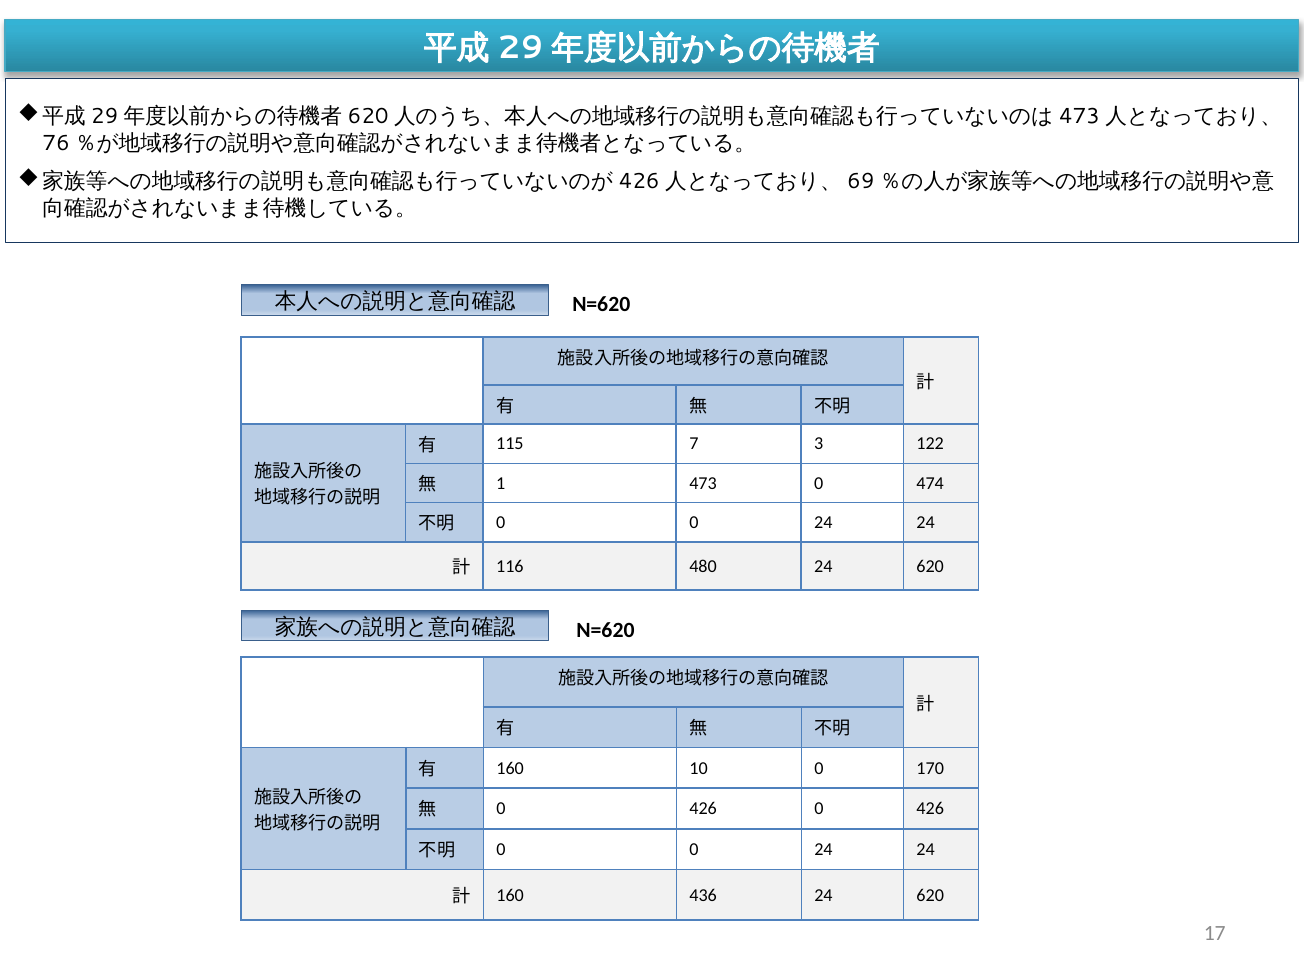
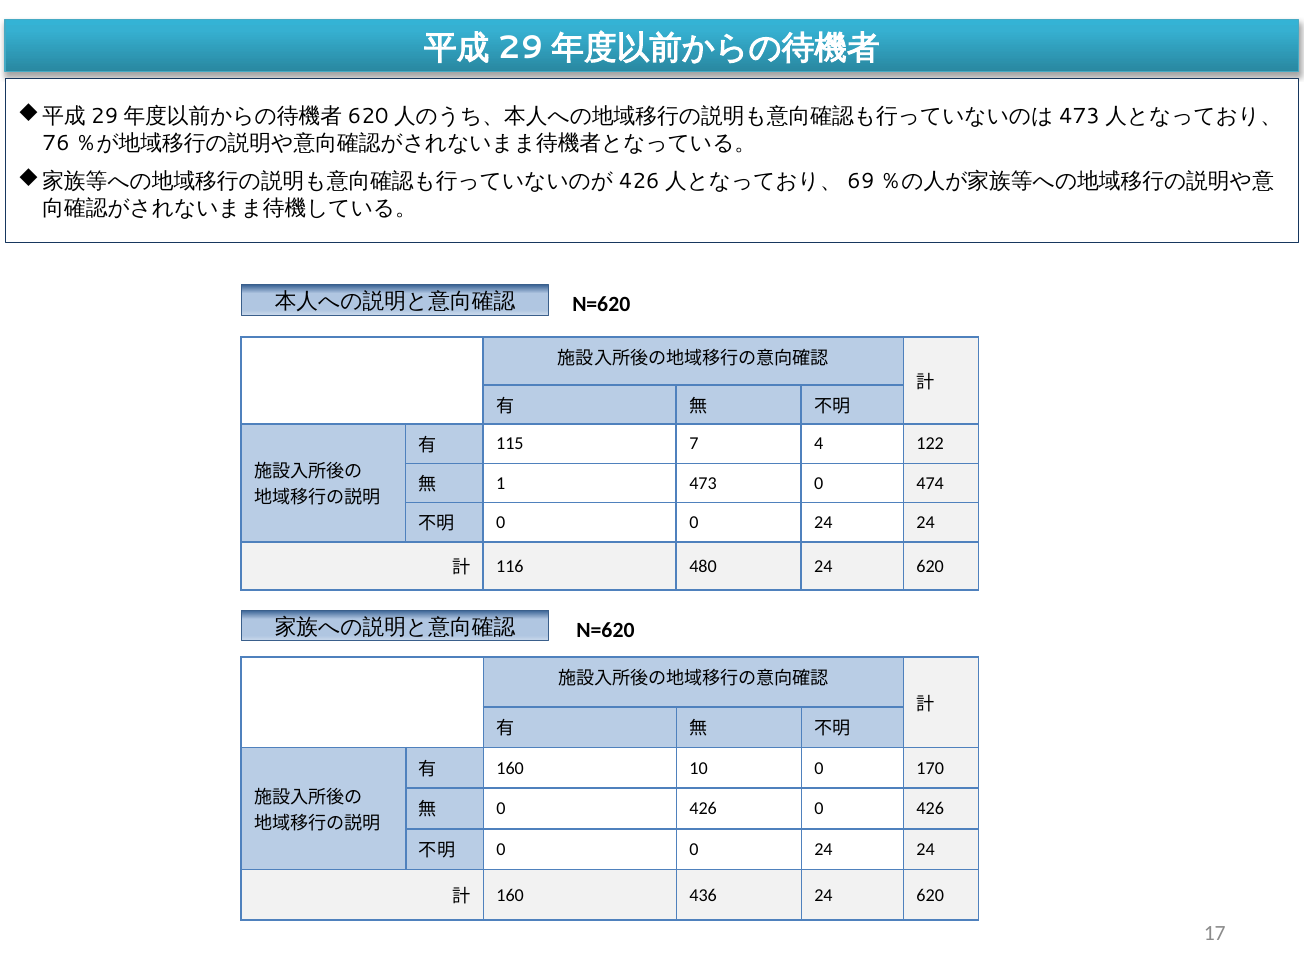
3: 3 -> 4
